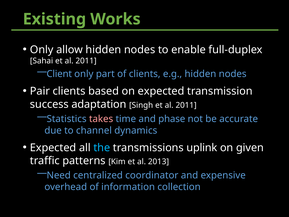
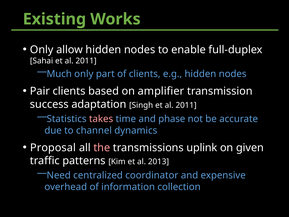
Client: Client -> Much
on expected: expected -> amplifier
Expected at (53, 147): Expected -> Proposal
the colour: light blue -> pink
